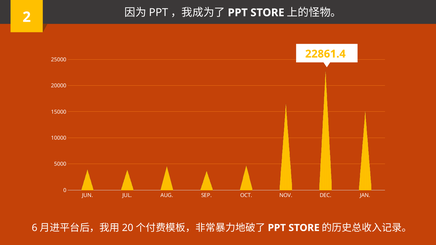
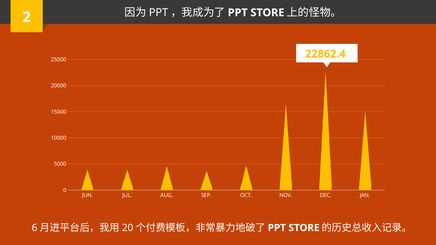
22861.4: 22861.4 -> 22862.4
